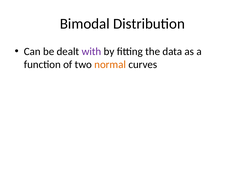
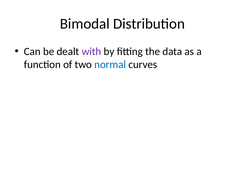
normal colour: orange -> blue
